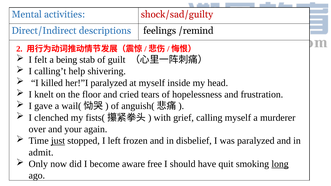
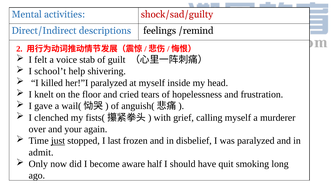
being: being -> voice
calling’t: calling’t -> school’t
left: left -> last
free: free -> half
long underline: present -> none
